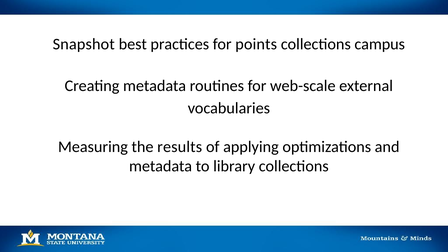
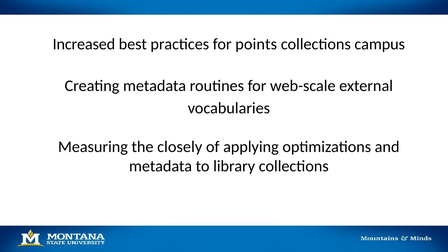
Snapshot: Snapshot -> Increased
results: results -> closely
